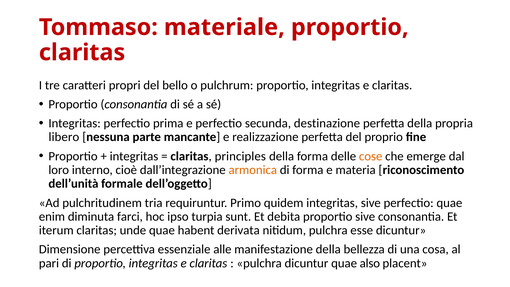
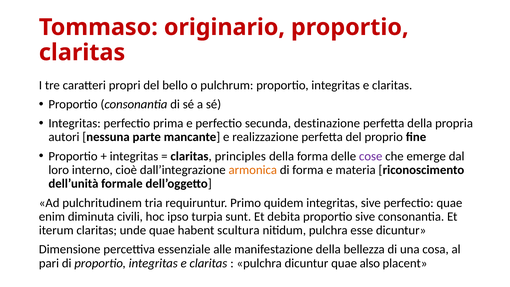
materiale: materiale -> originario
libero: libero -> autori
cose colour: orange -> purple
farci: farci -> civili
derivata: derivata -> scultura
